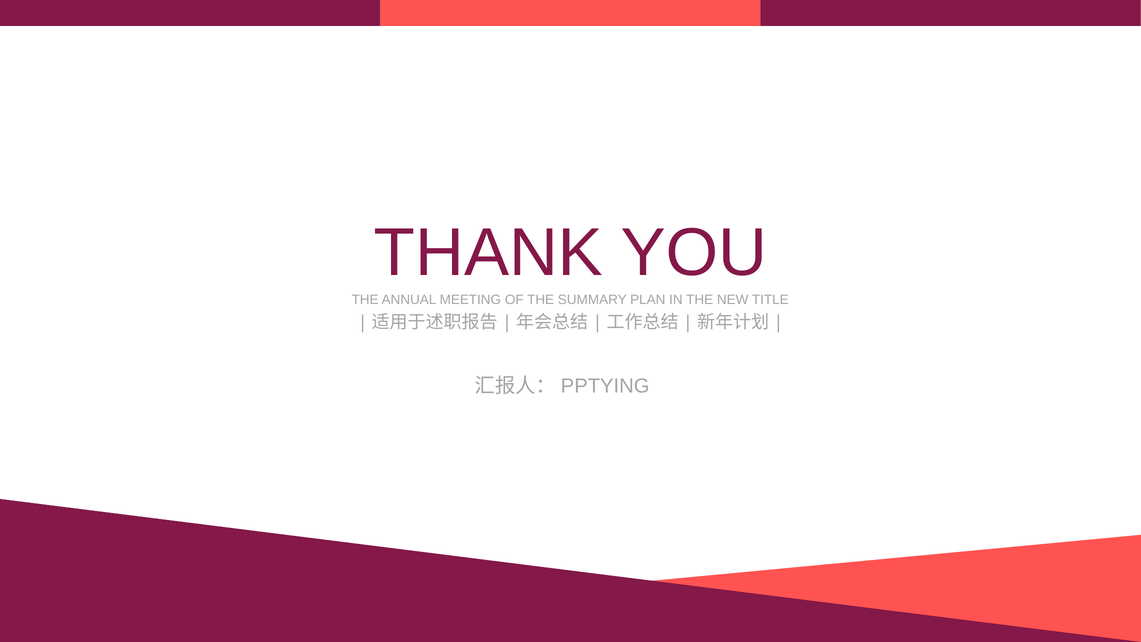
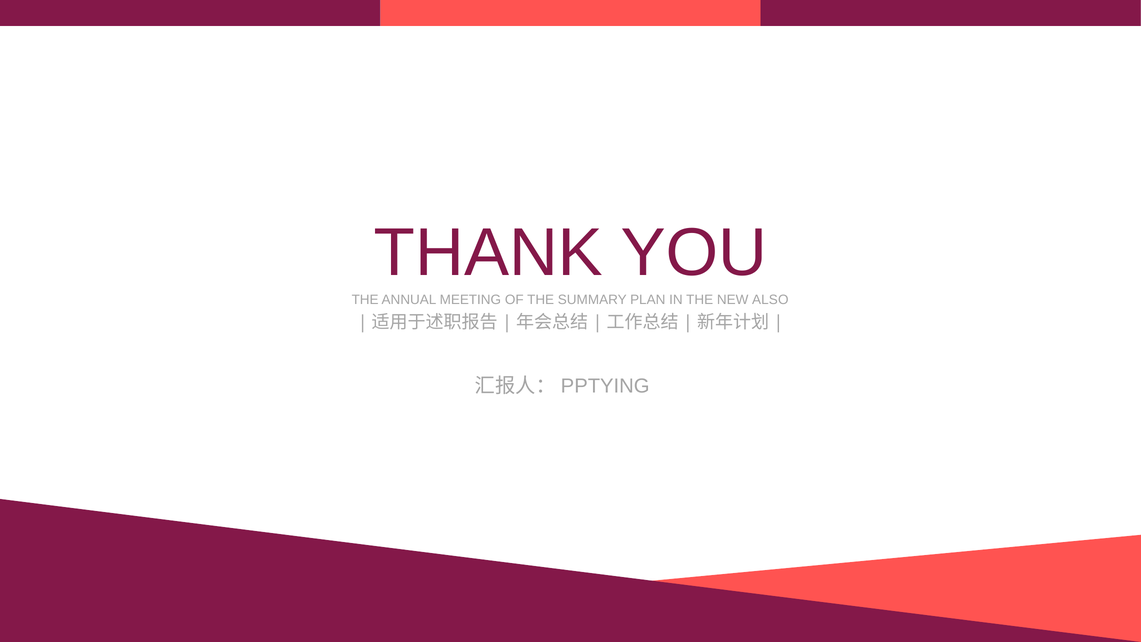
TITLE: TITLE -> ALSO
